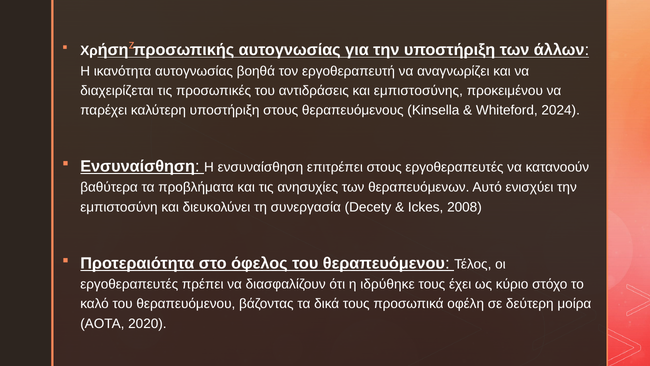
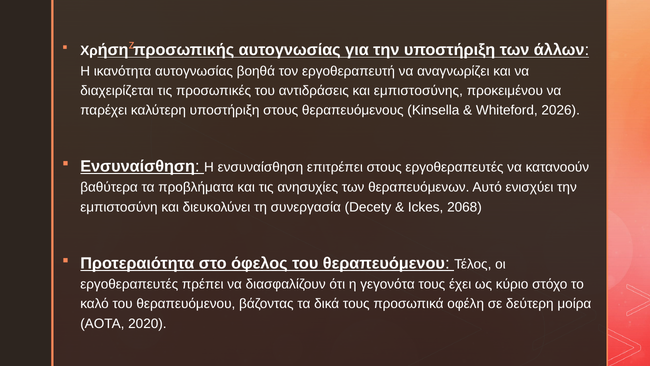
2024: 2024 -> 2026
2008: 2008 -> 2068
ιδρύθηκε: ιδρύθηκε -> γεγονότα
